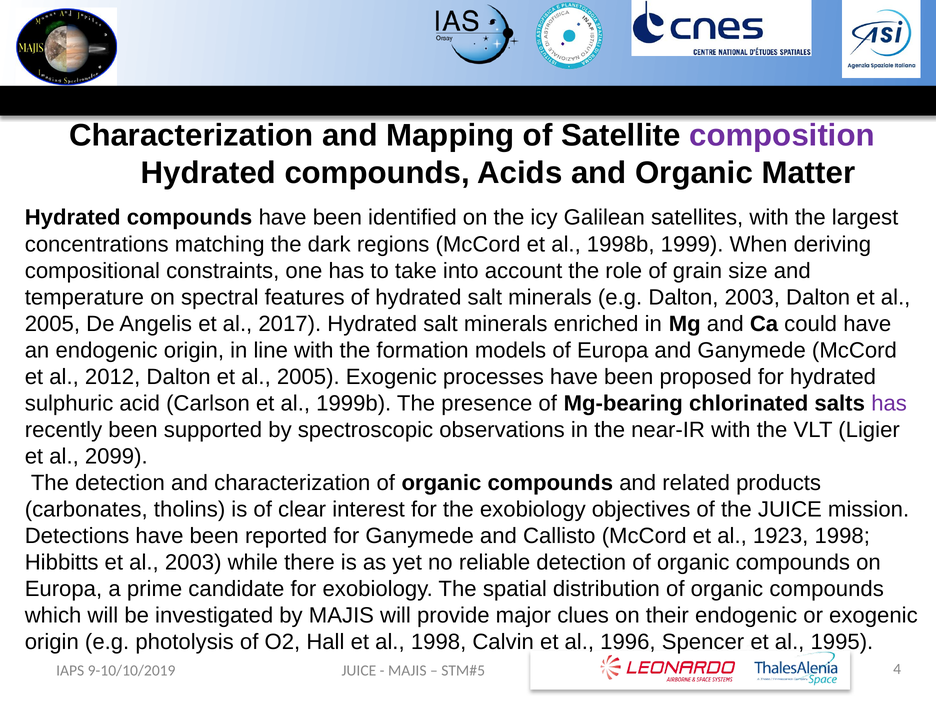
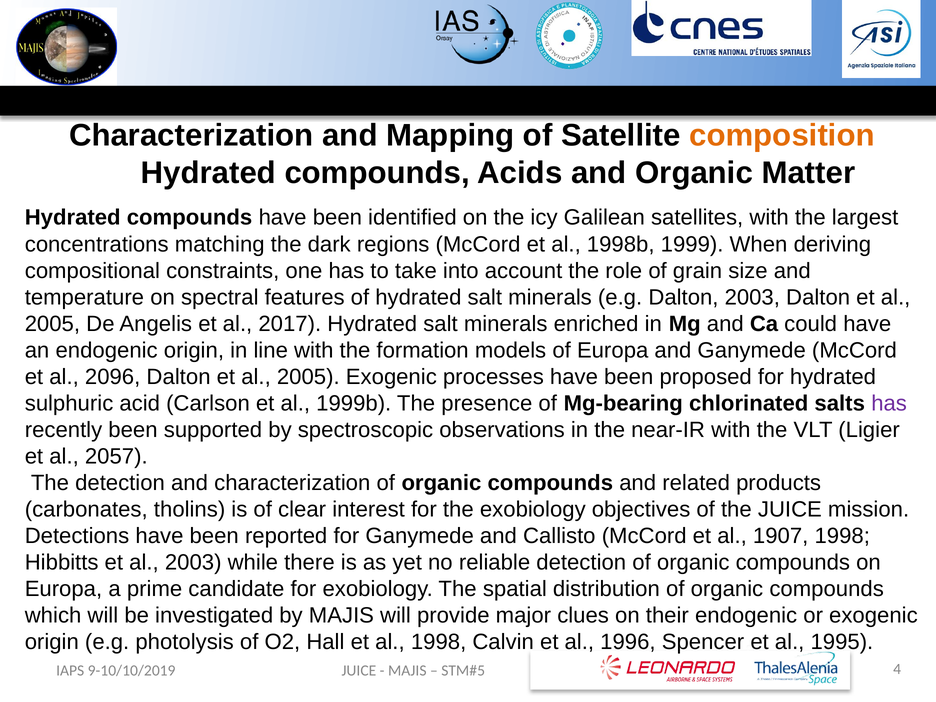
composition colour: purple -> orange
2012: 2012 -> 2096
2099: 2099 -> 2057
1923: 1923 -> 1907
